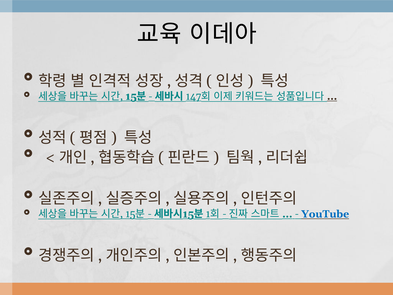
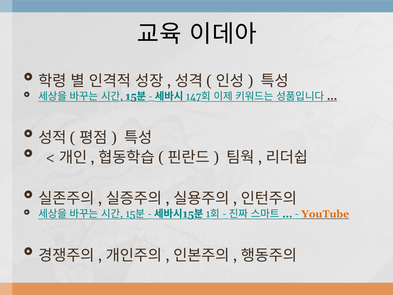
YouTube colour: blue -> orange
